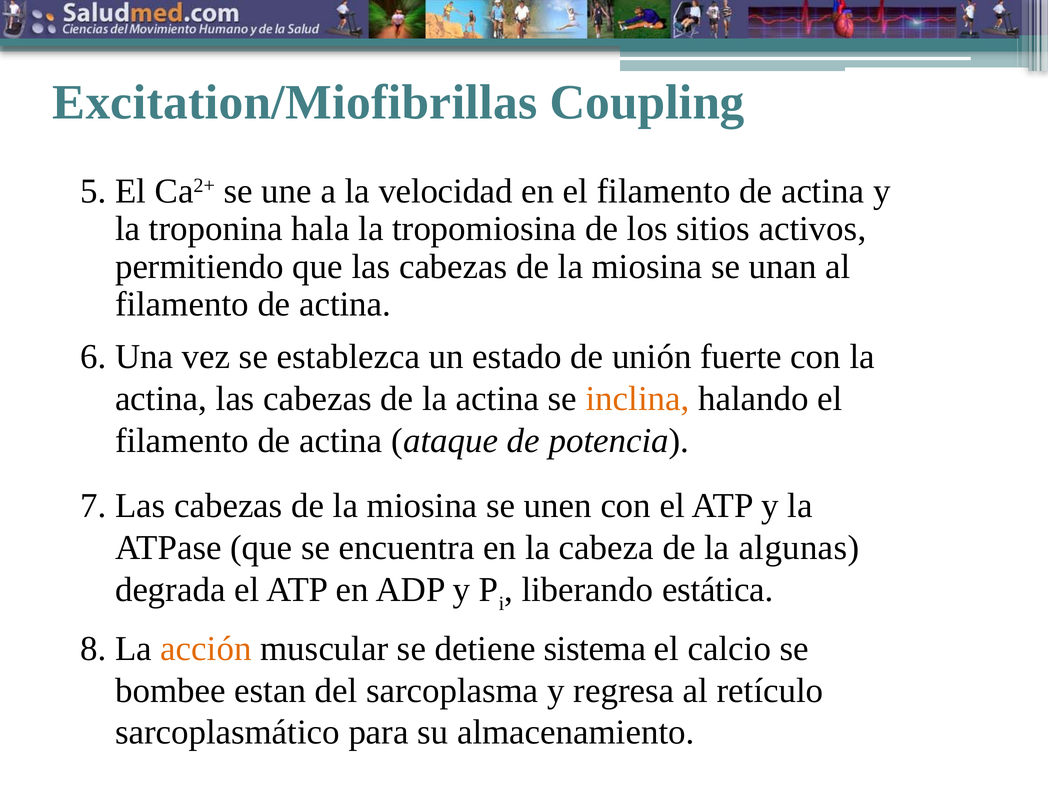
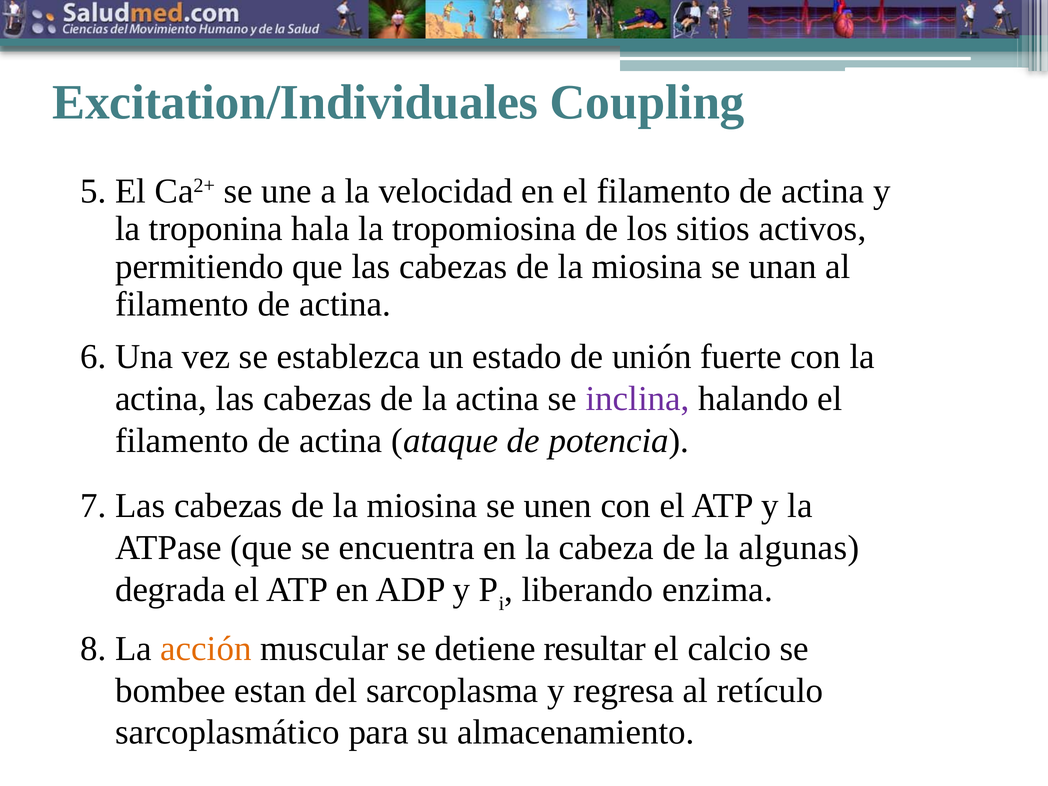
Excitation/Miofibrillas: Excitation/Miofibrillas -> Excitation/Individuales
inclina colour: orange -> purple
estática: estática -> enzima
sistema: sistema -> resultar
